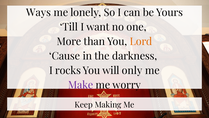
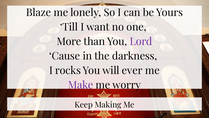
Ways: Ways -> Blaze
Lord colour: orange -> purple
only: only -> ever
